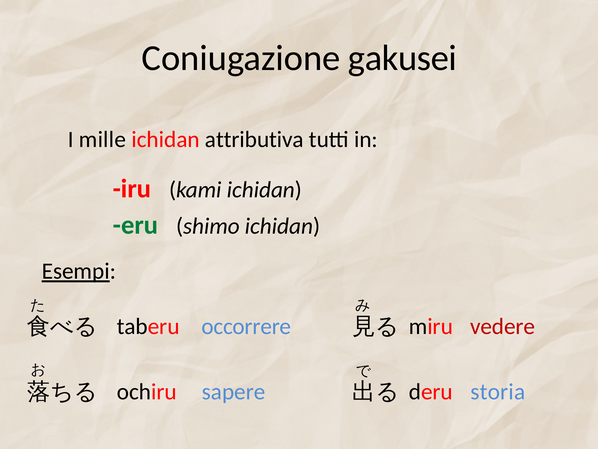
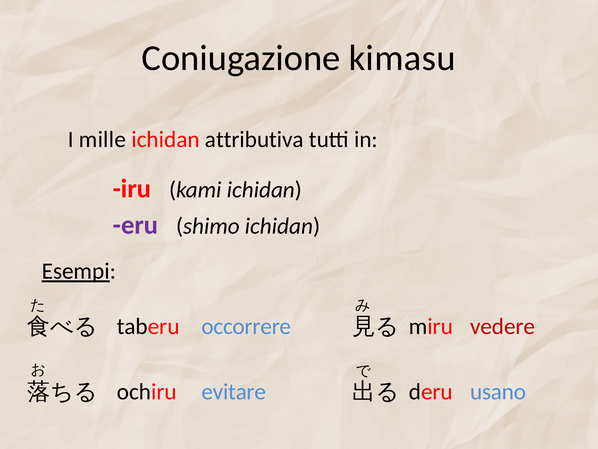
gakusei: gakusei -> kimasu
eru colour: green -> purple
sapere: sapere -> evitare
storia: storia -> usano
